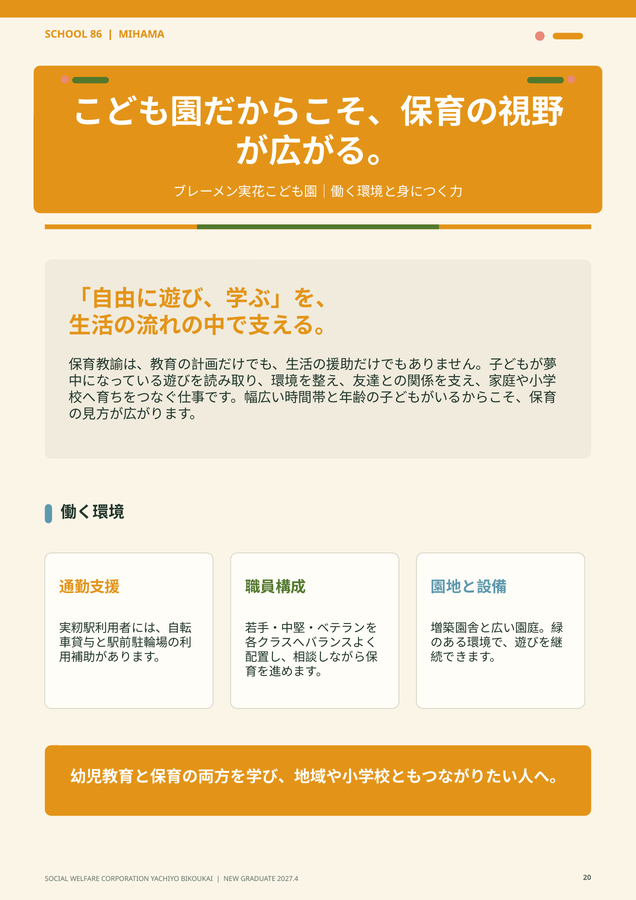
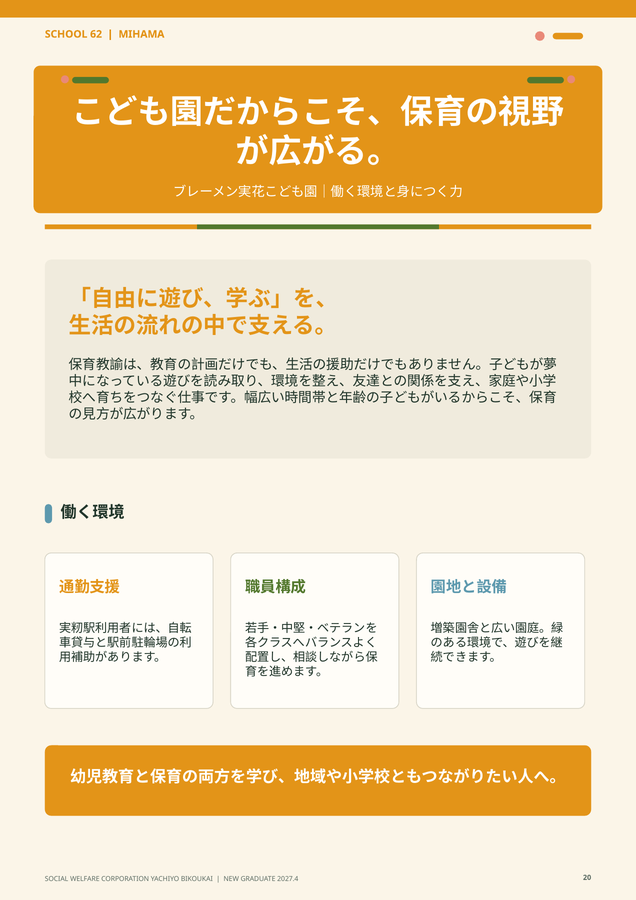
86: 86 -> 62
